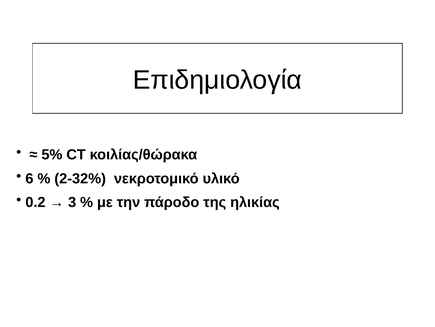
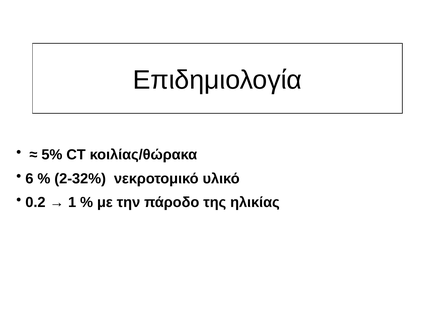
3: 3 -> 1
